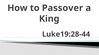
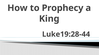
Passover: Passover -> Prophecy
